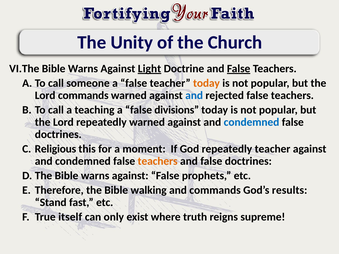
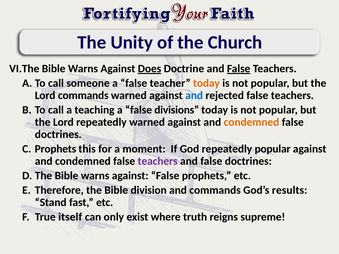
Light: Light -> Does
condemned at (252, 122) colour: blue -> orange
Religious at (55, 149): Religious -> Prophets
repeatedly teacher: teacher -> popular
teachers at (158, 161) colour: orange -> purple
walking: walking -> division
